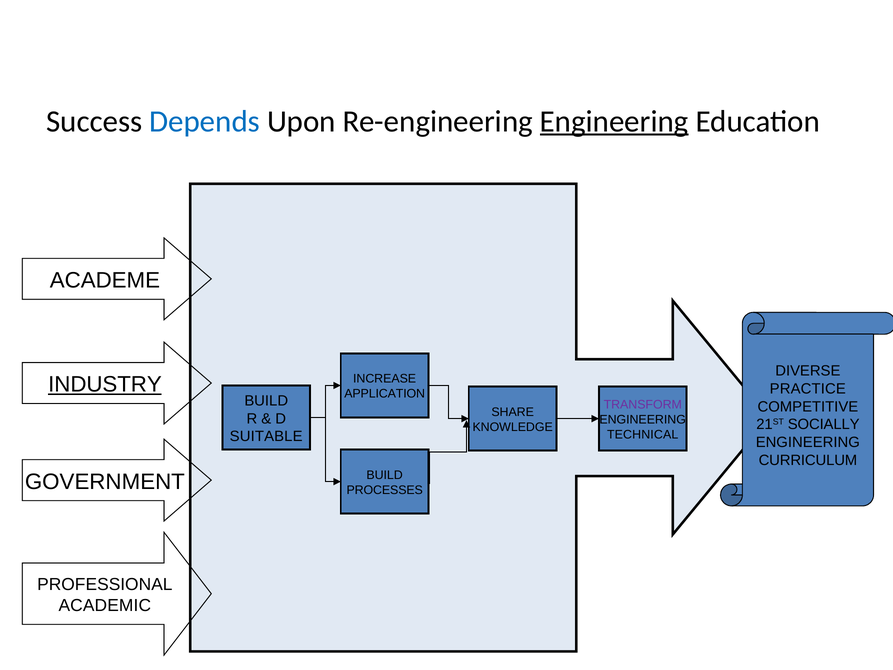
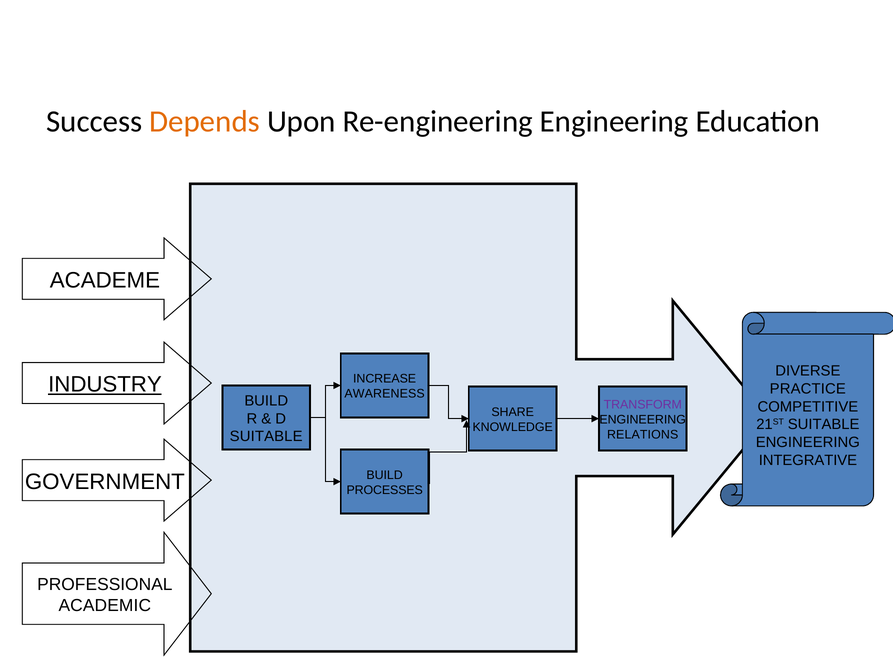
Depends colour: blue -> orange
Engineering at (614, 121) underline: present -> none
APPLICATION: APPLICATION -> AWARENESS
21ST SOCIALLY: SOCIALLY -> SUITABLE
TECHNICAL: TECHNICAL -> RELATIONS
CURRICULUM: CURRICULUM -> INTEGRATIVE
